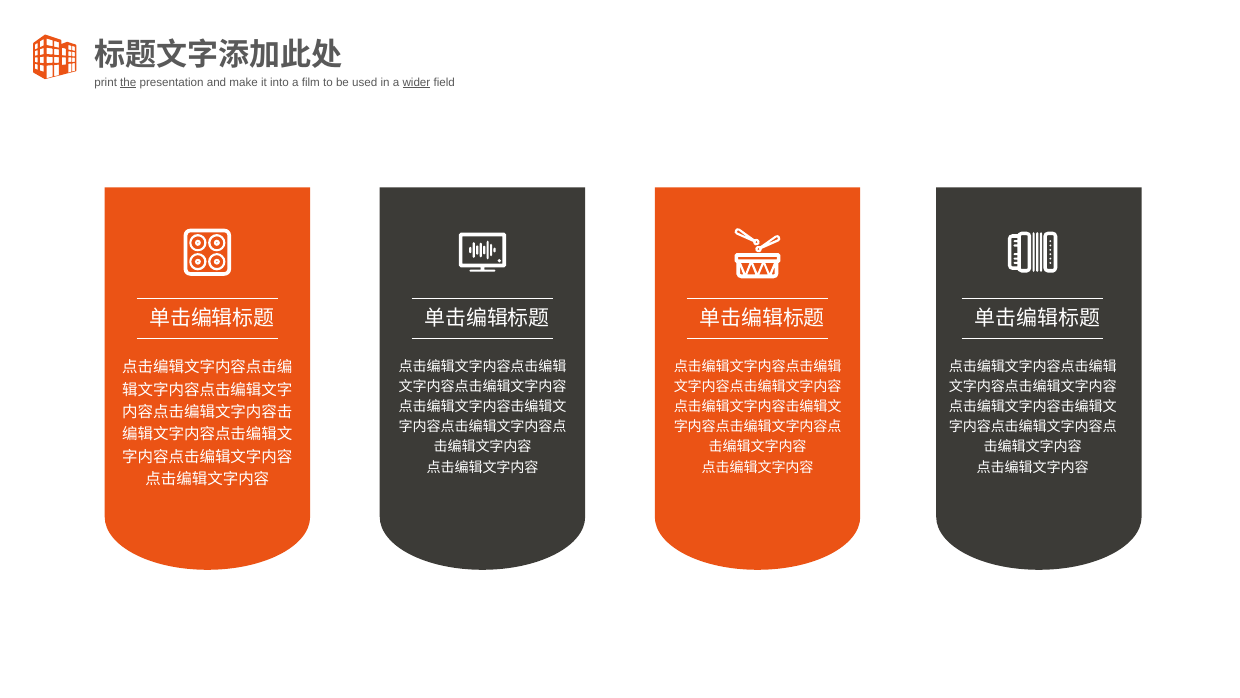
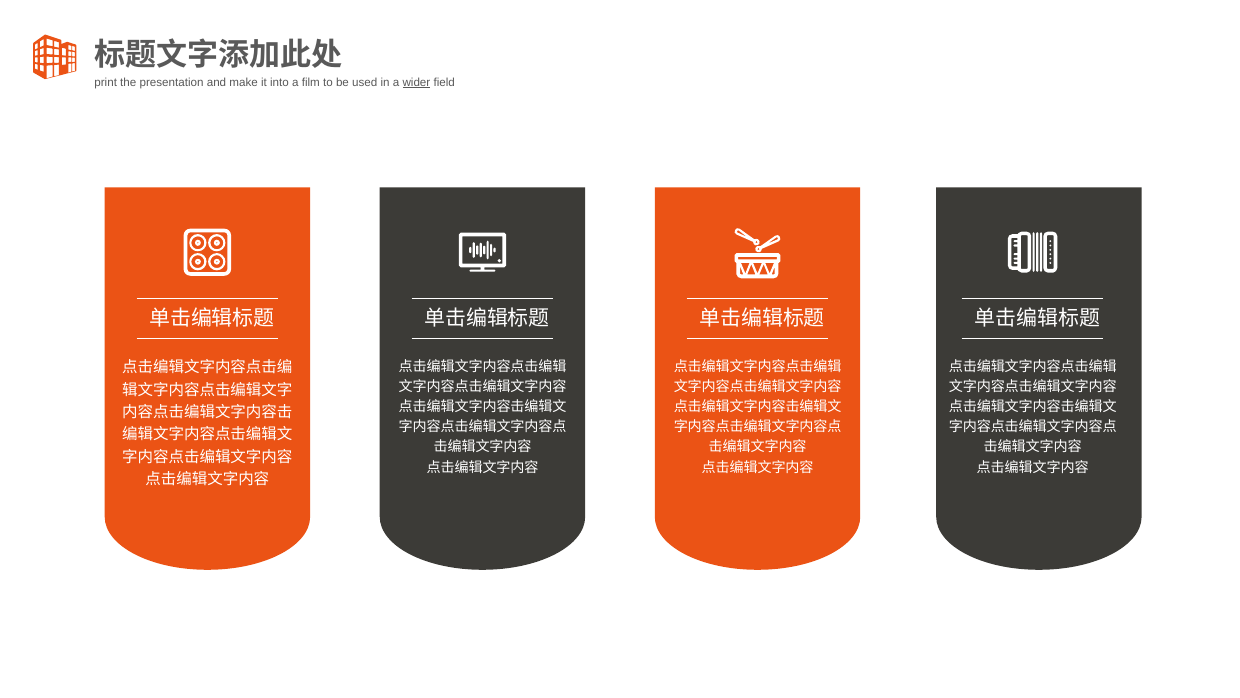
the underline: present -> none
